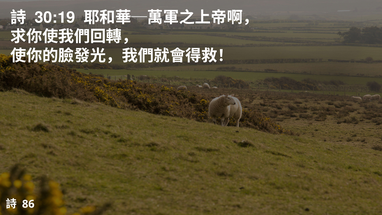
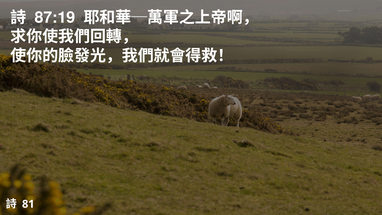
30:19: 30:19 -> 87:19
86: 86 -> 81
